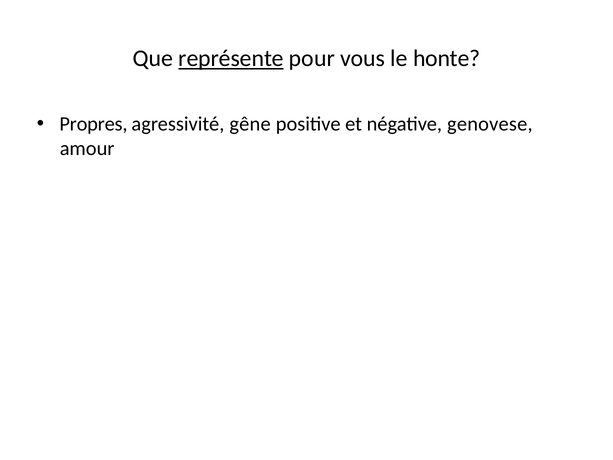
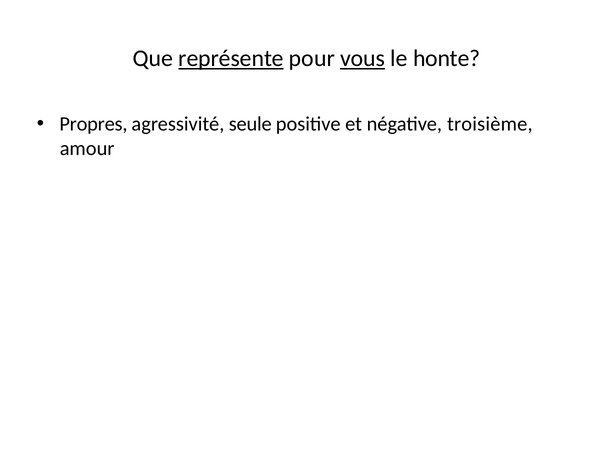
vous underline: none -> present
gêne: gêne -> seule
genovese: genovese -> troisième
